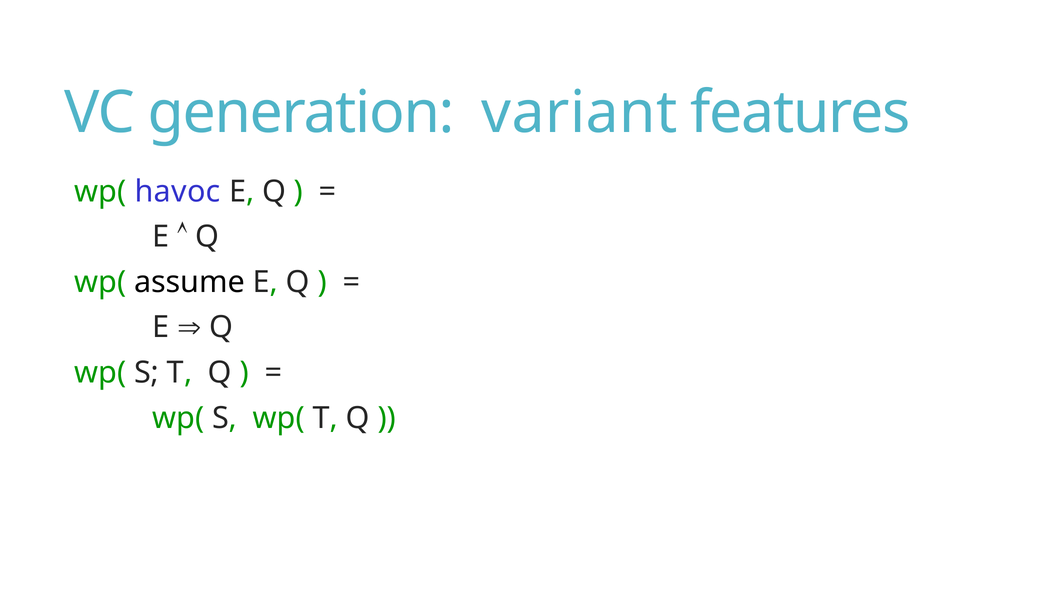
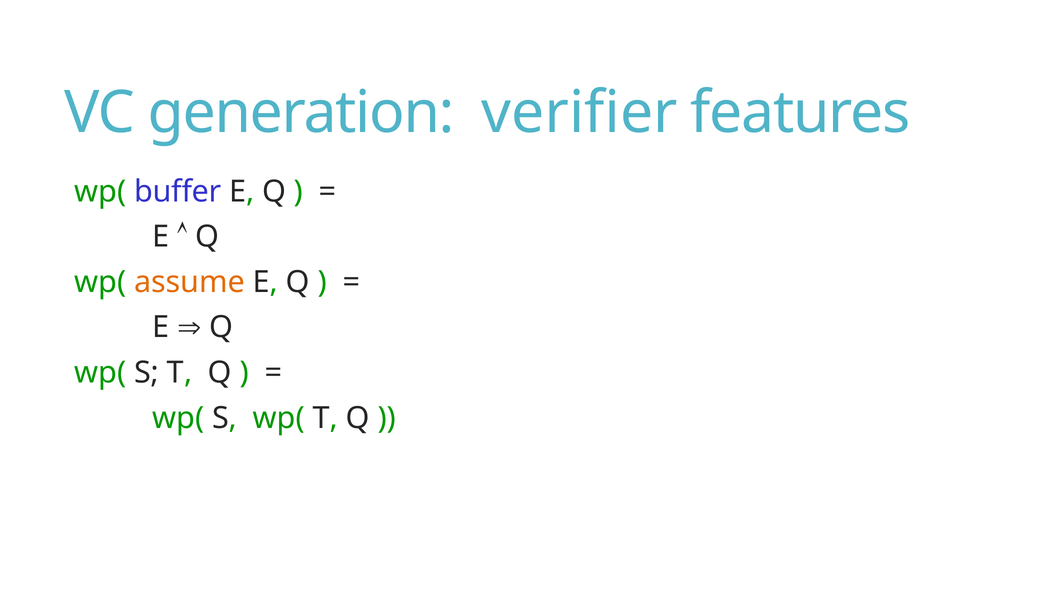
variant: variant -> verifier
havoc: havoc -> buffer
assume colour: black -> orange
